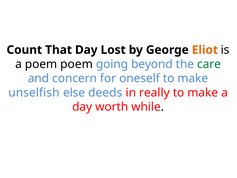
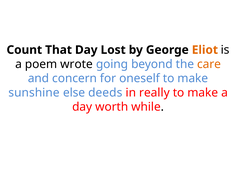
poem poem: poem -> wrote
care colour: green -> orange
unselfish: unselfish -> sunshine
